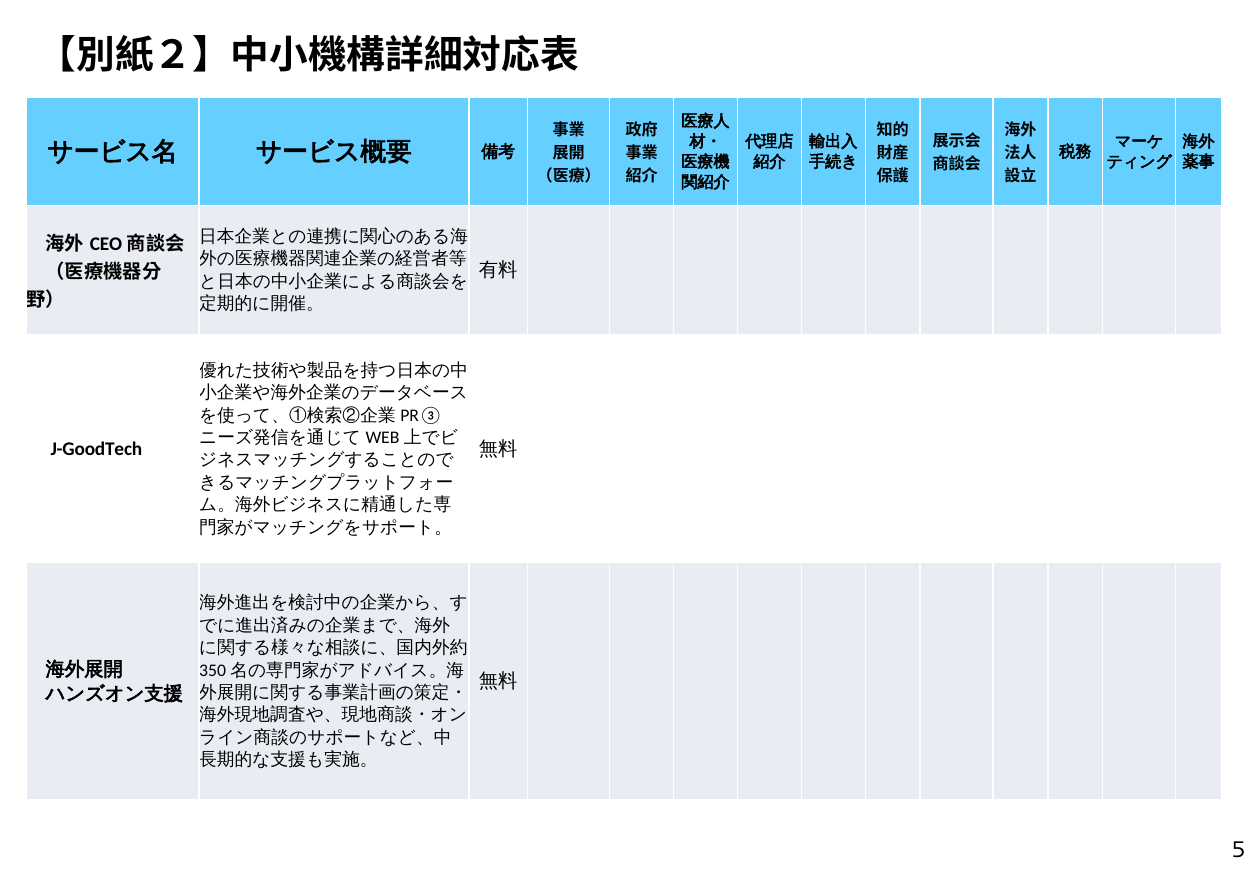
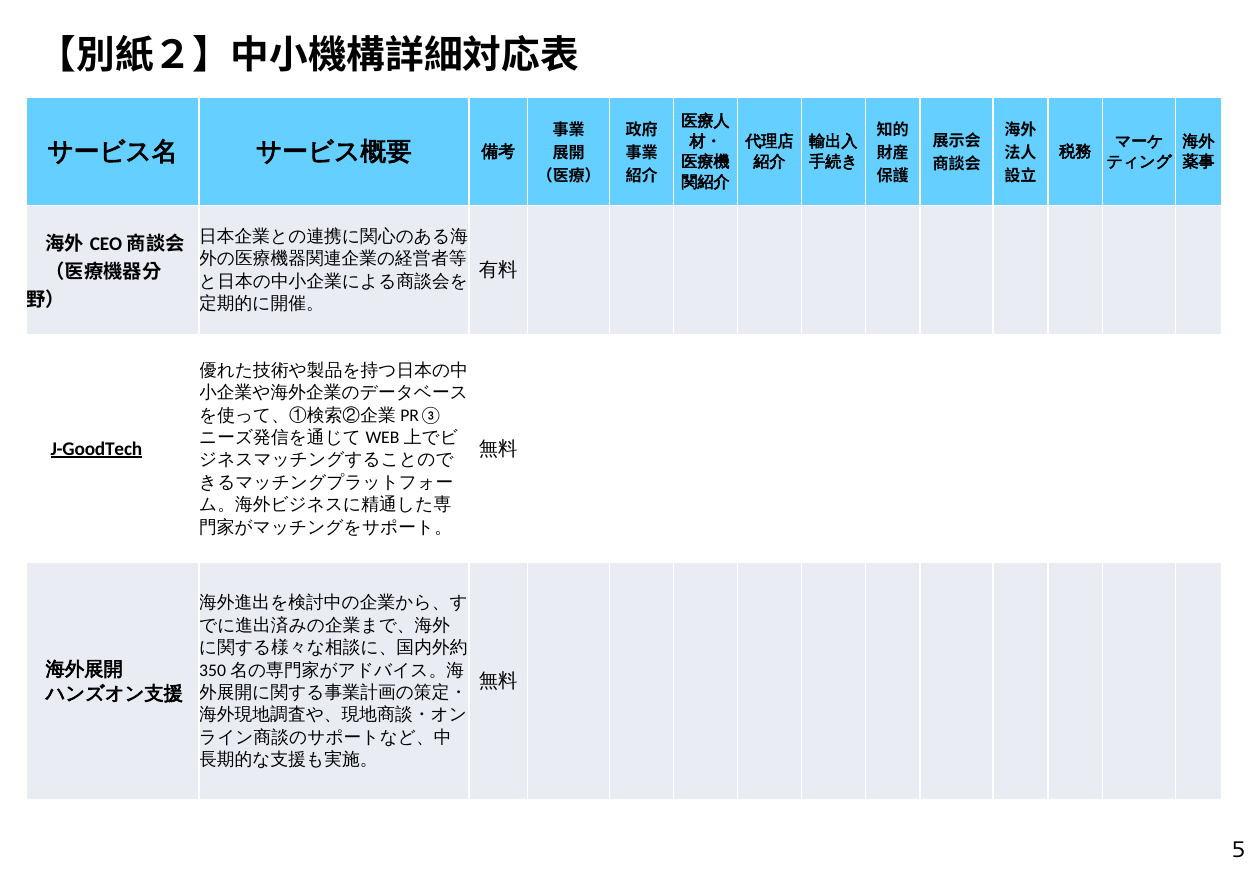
J-GoodTech underline: none -> present
